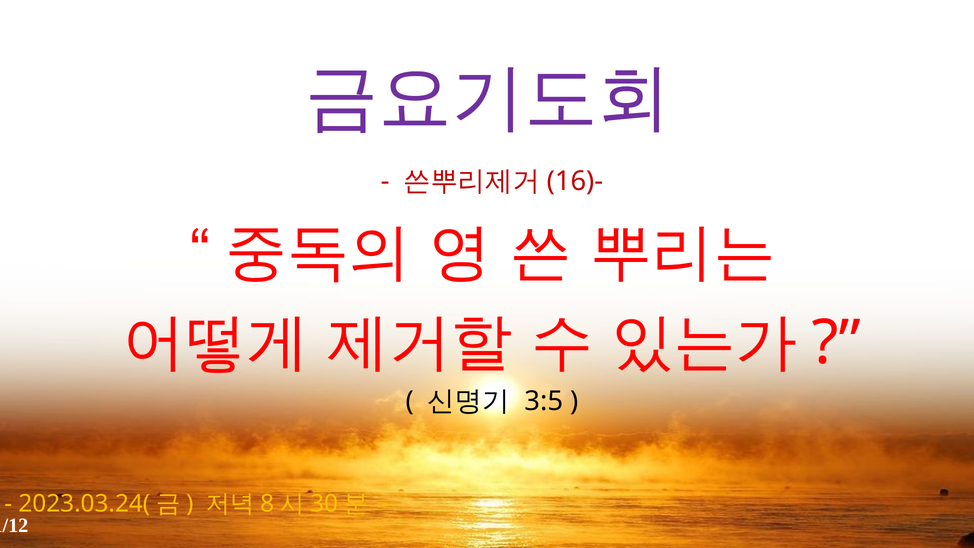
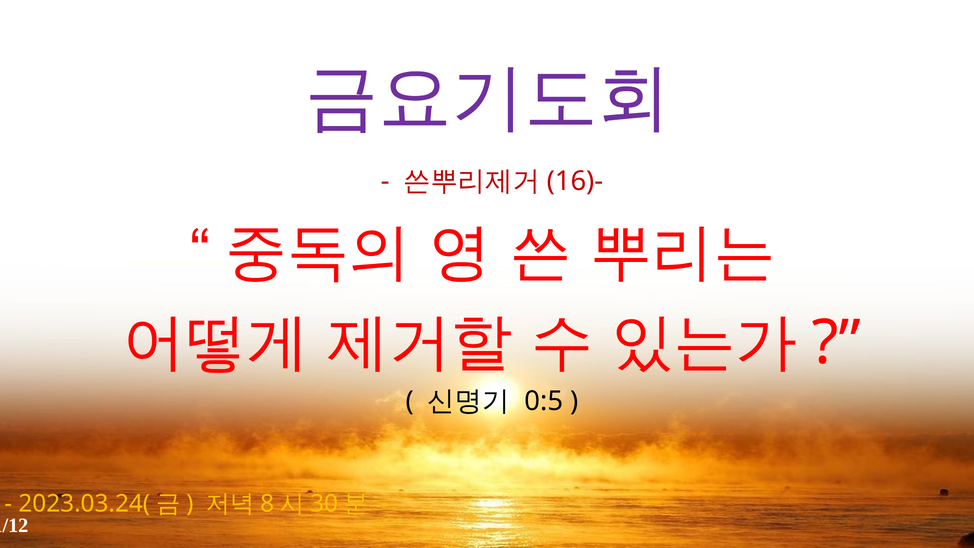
3:5: 3:5 -> 0:5
